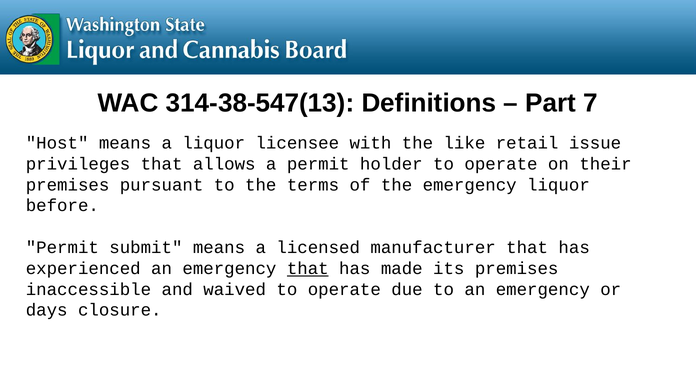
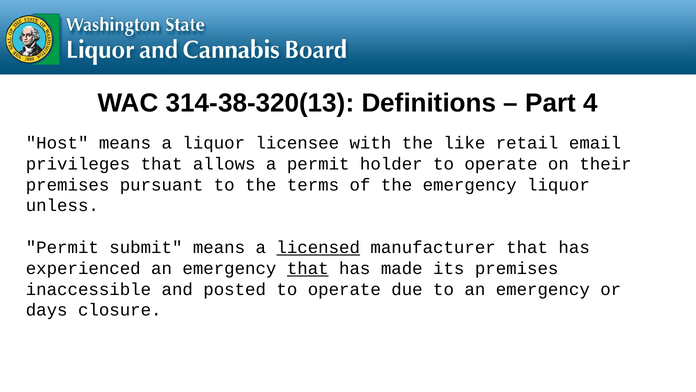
314-38-547(13: 314-38-547(13 -> 314-38-320(13
7: 7 -> 4
issue: issue -> email
before: before -> unless
licensed underline: none -> present
waived: waived -> posted
